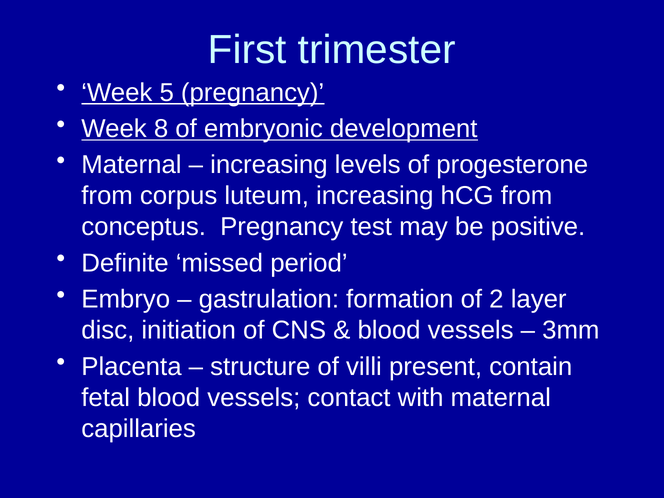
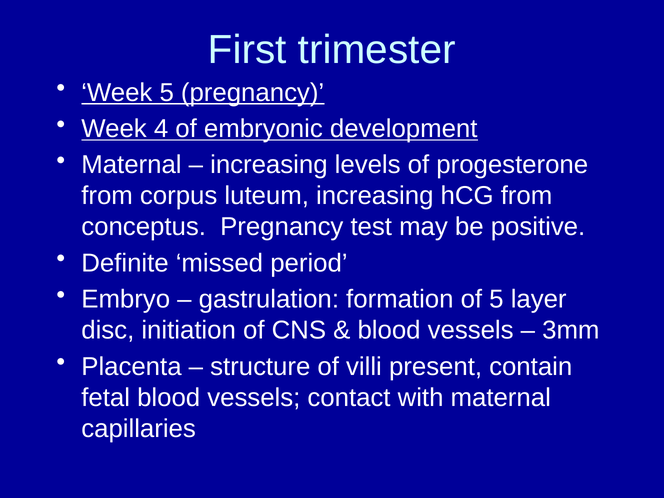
8: 8 -> 4
of 2: 2 -> 5
